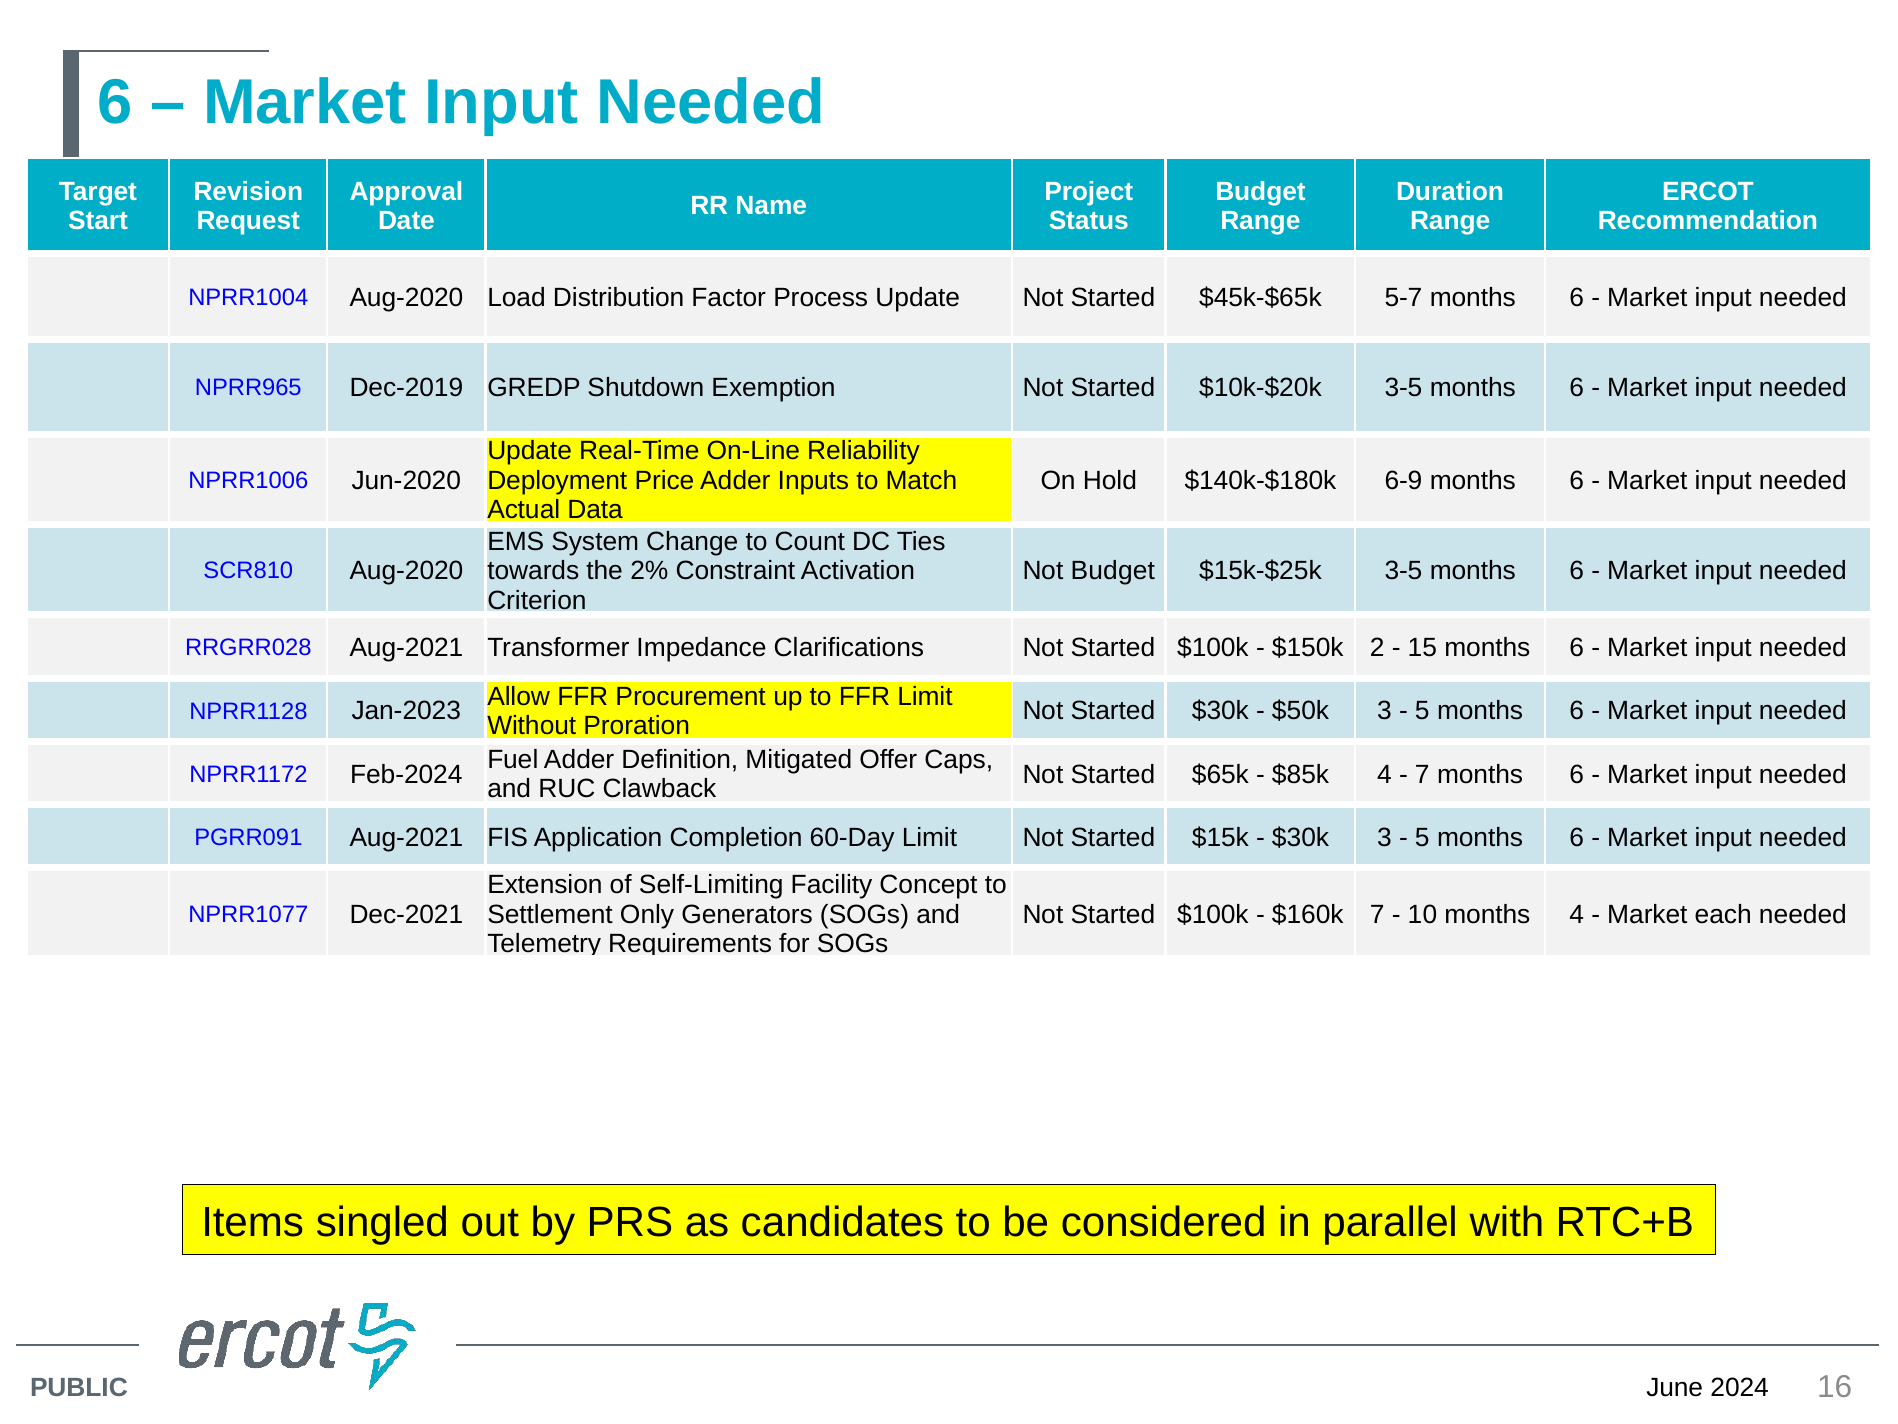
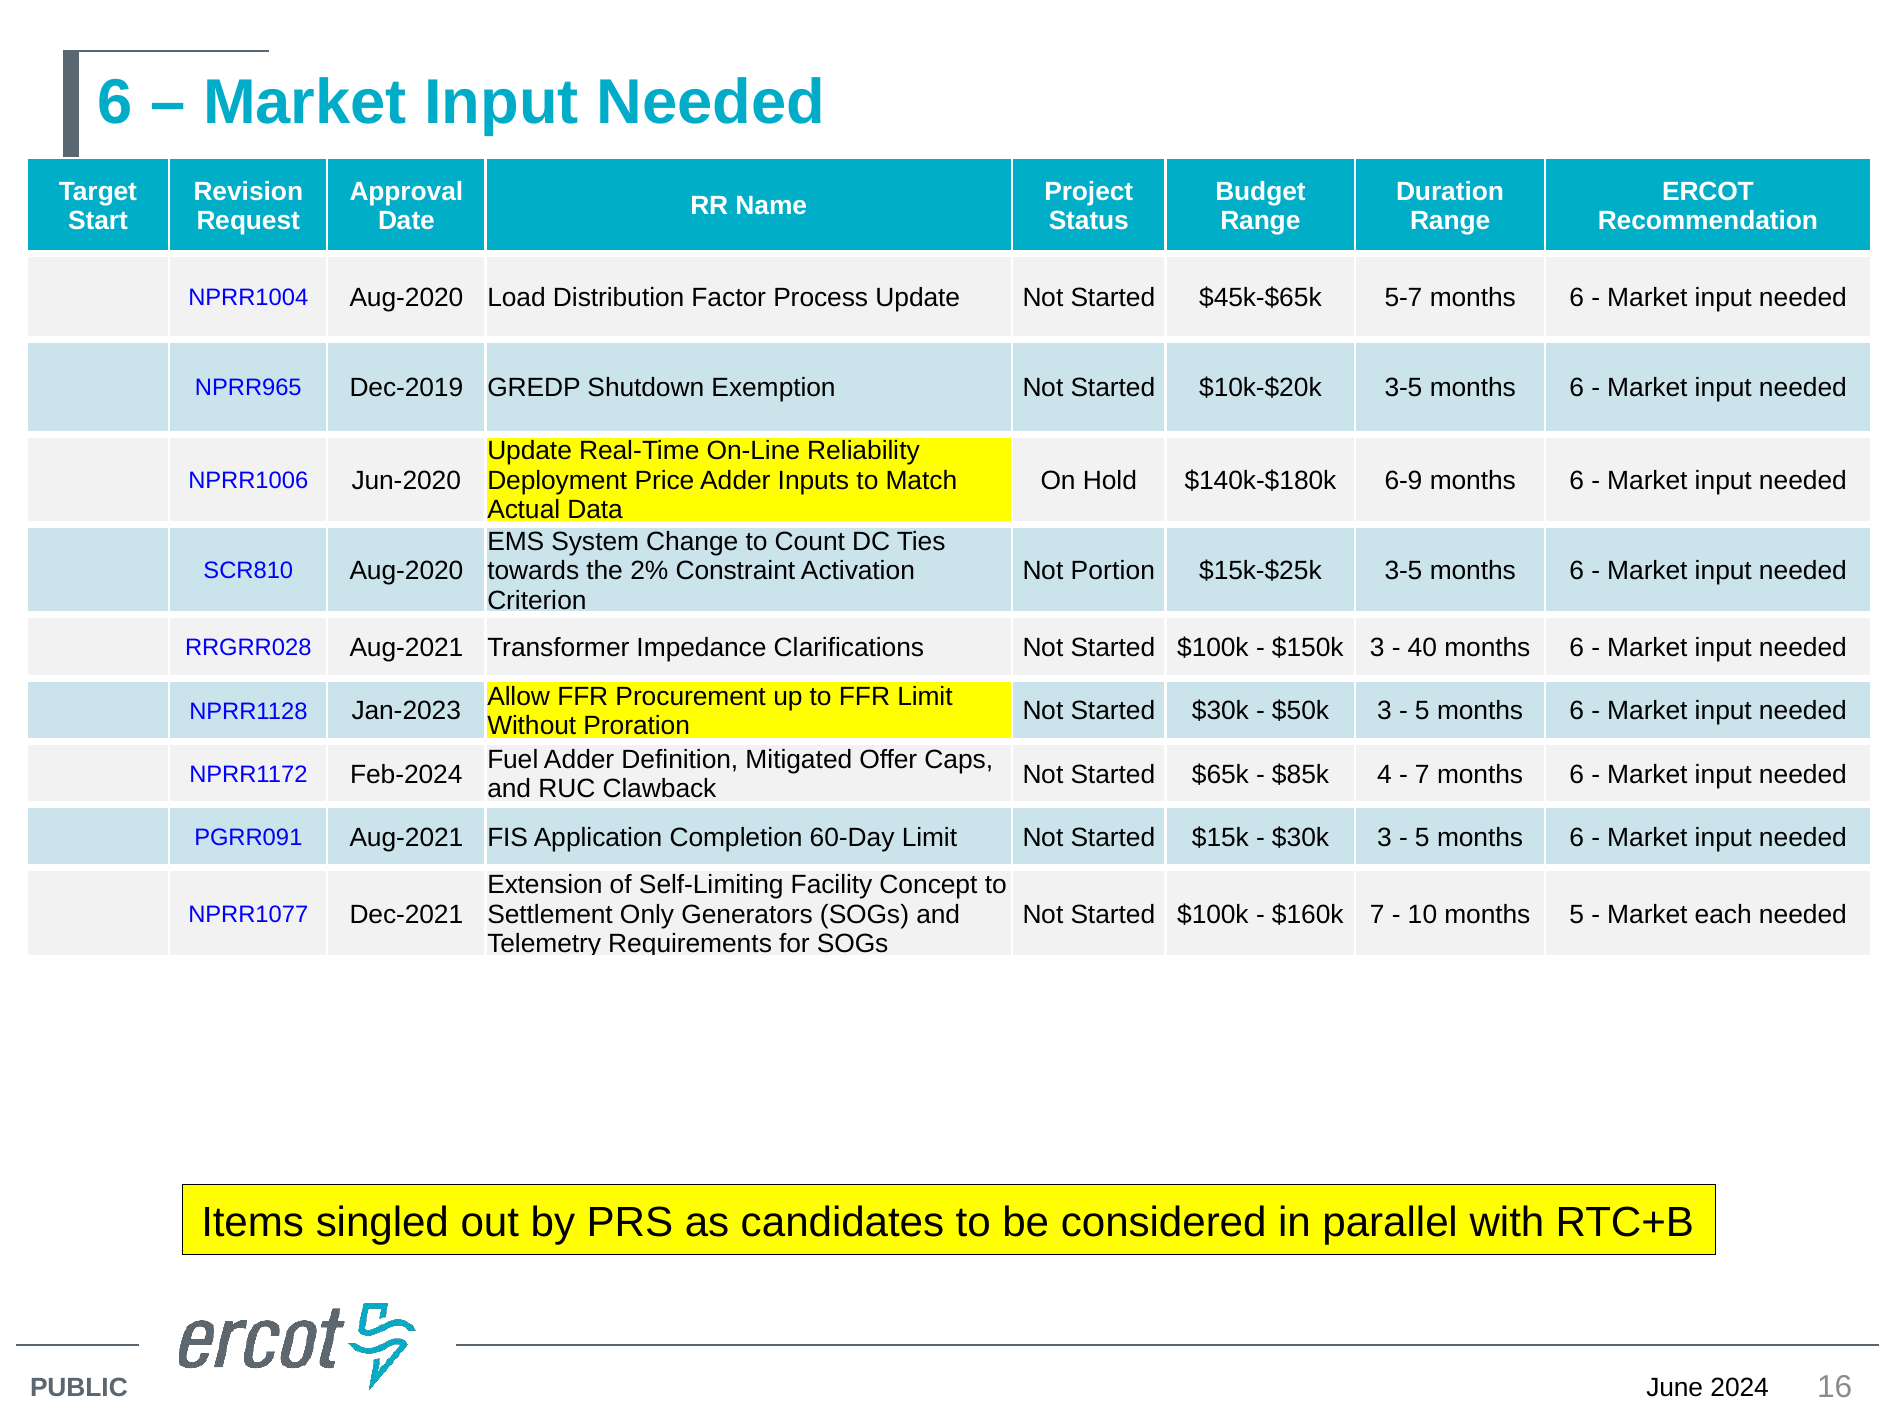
Not Budget: Budget -> Portion
$150k 2: 2 -> 3
15: 15 -> 40
months 4: 4 -> 5
